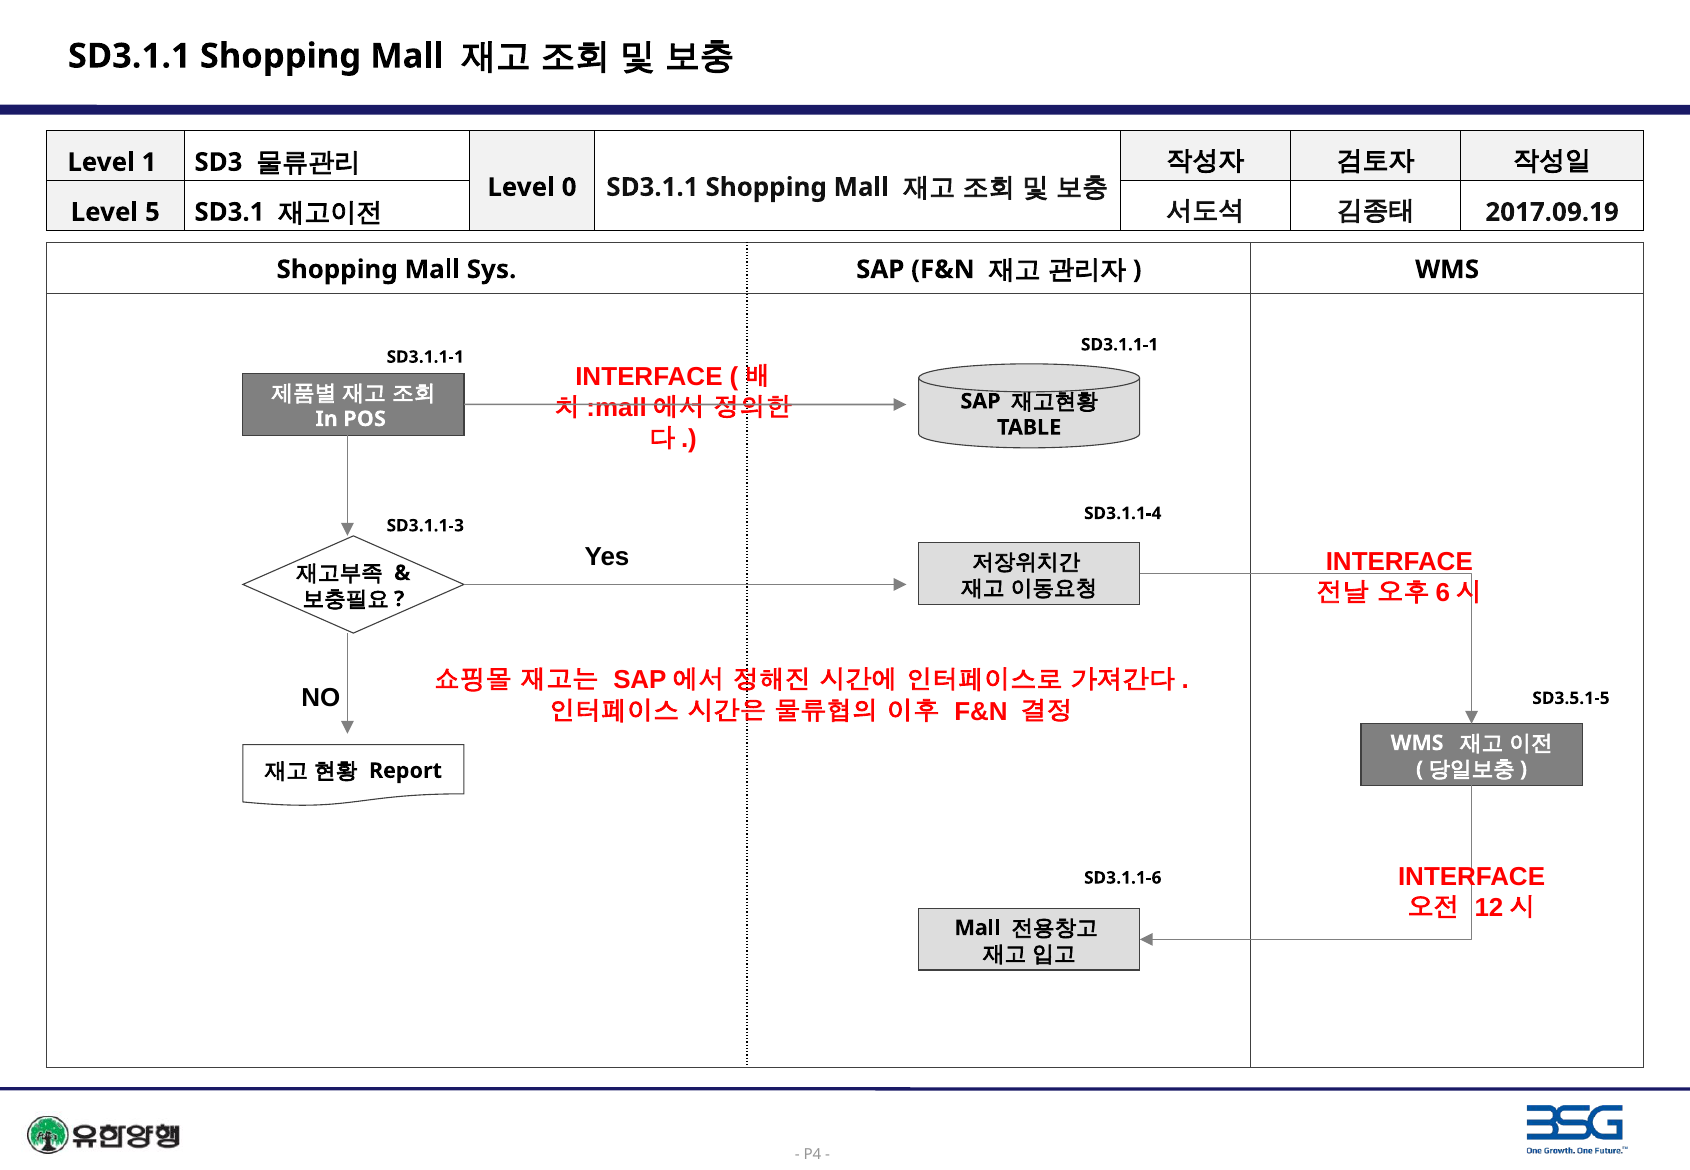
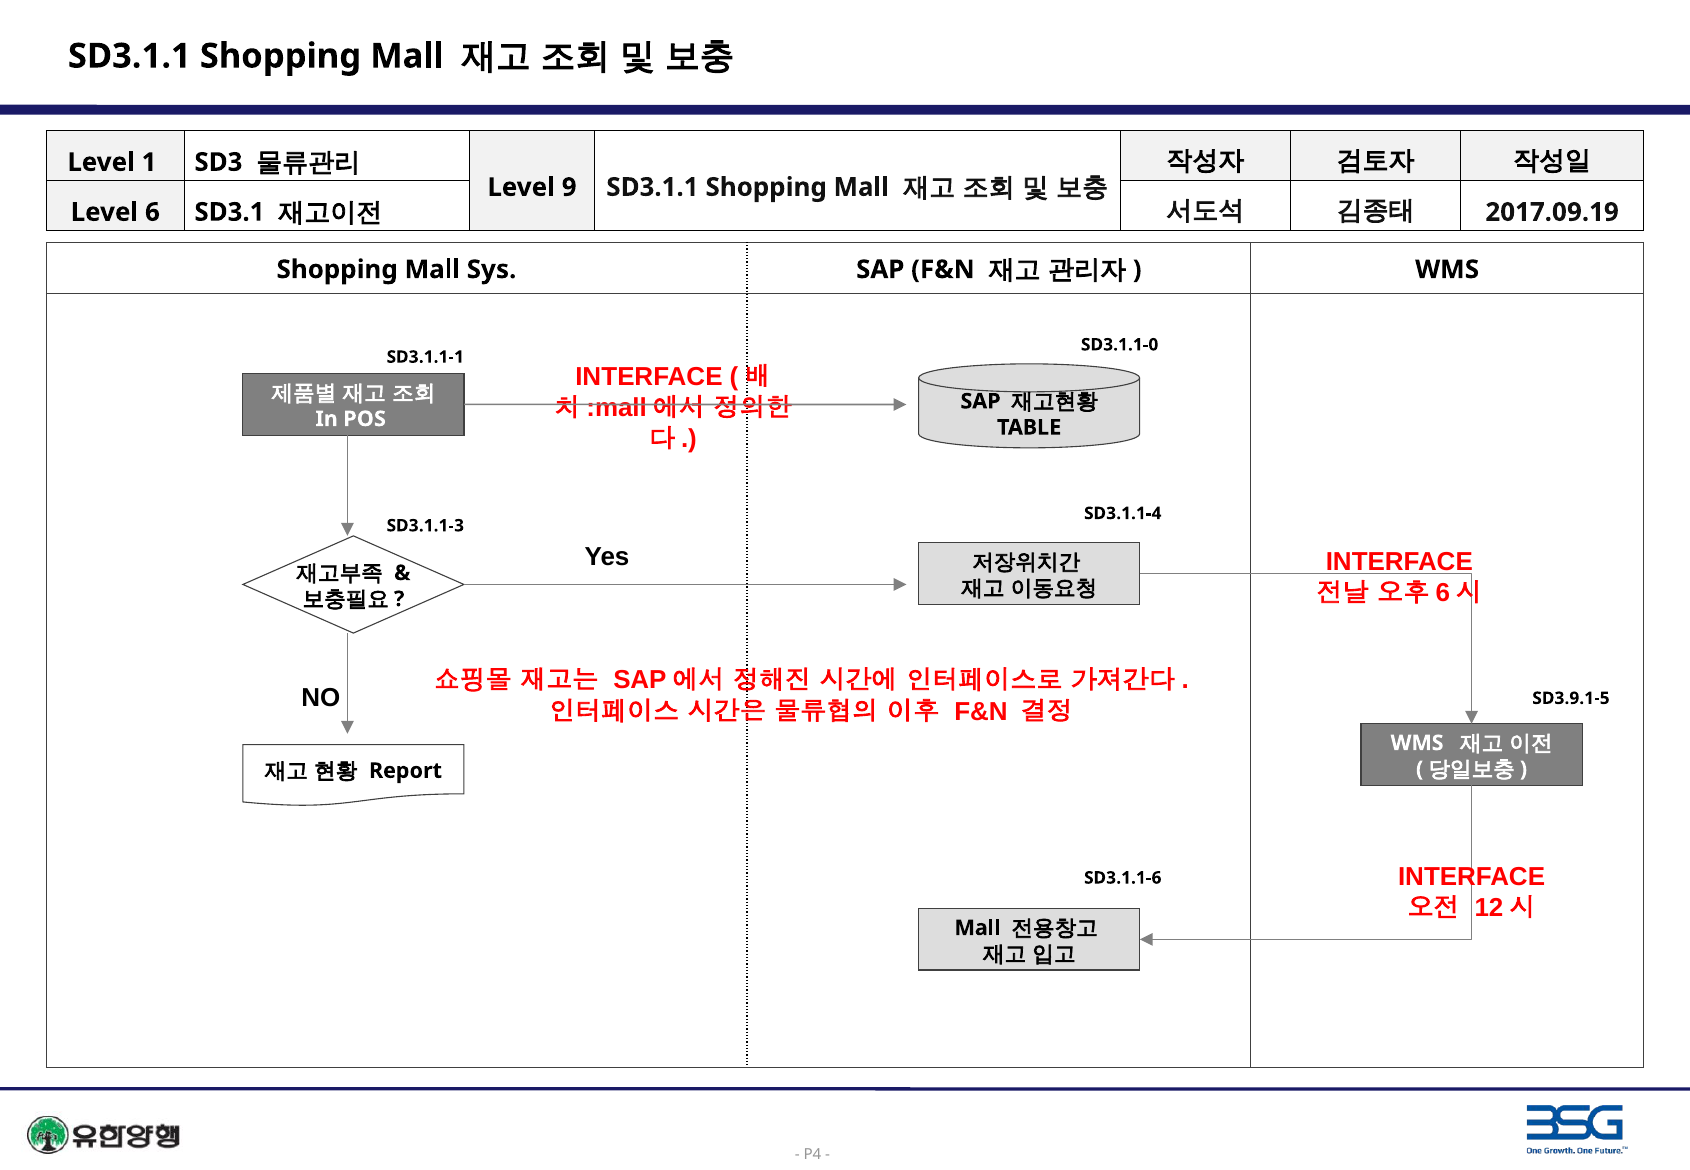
0: 0 -> 9
5: 5 -> 6
SD3.1.1-1 at (1120, 345): SD3.1.1-1 -> SD3.1.1-0
SD3.5.1-5: SD3.5.1-5 -> SD3.9.1-5
